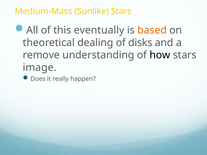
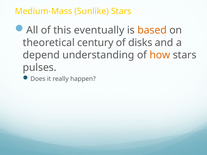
dealing: dealing -> century
remove: remove -> depend
how colour: black -> orange
image: image -> pulses
